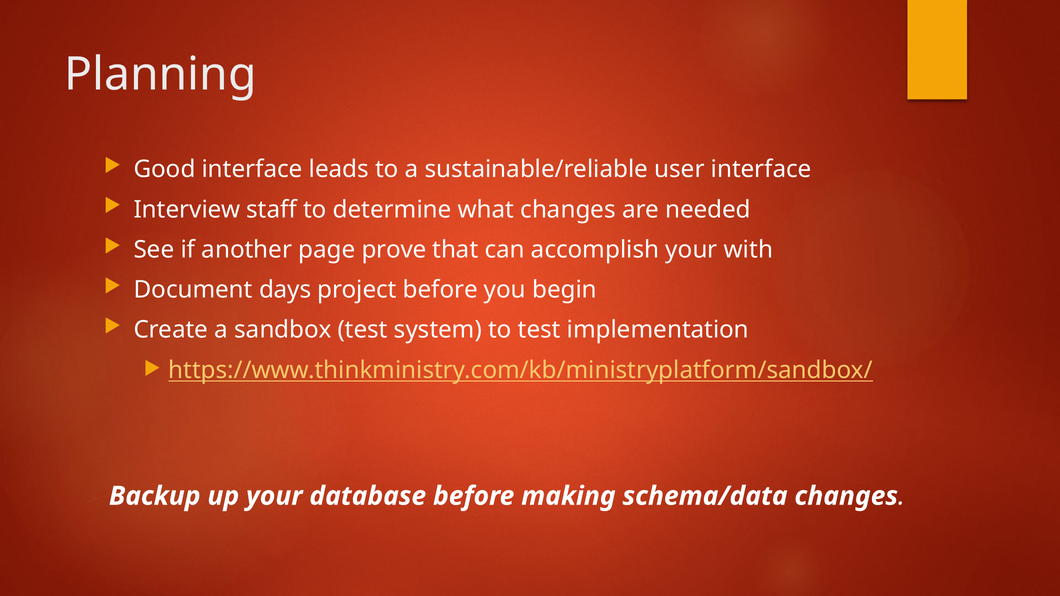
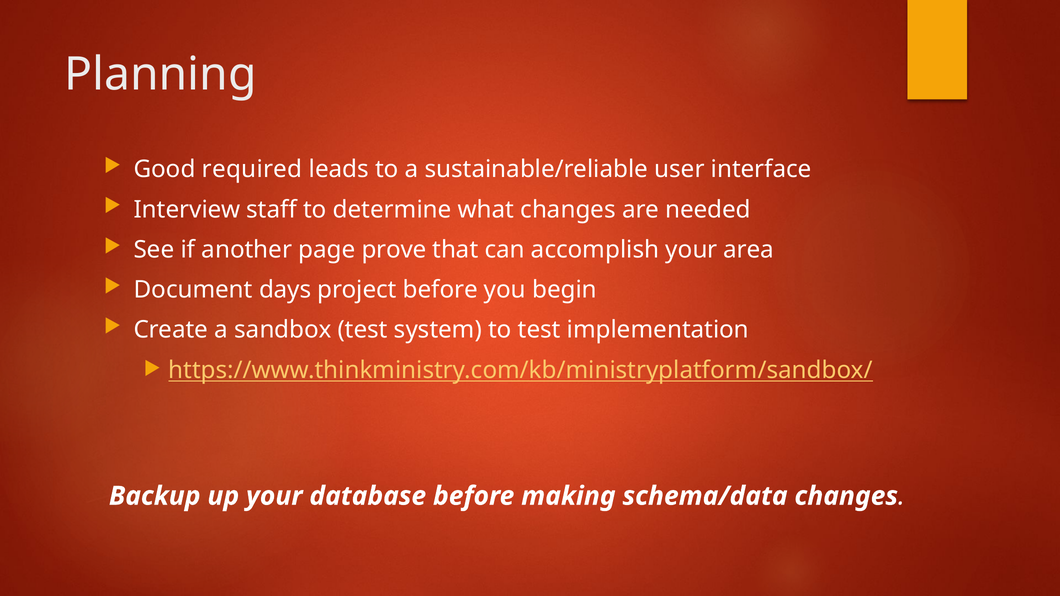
Good interface: interface -> required
with: with -> area
